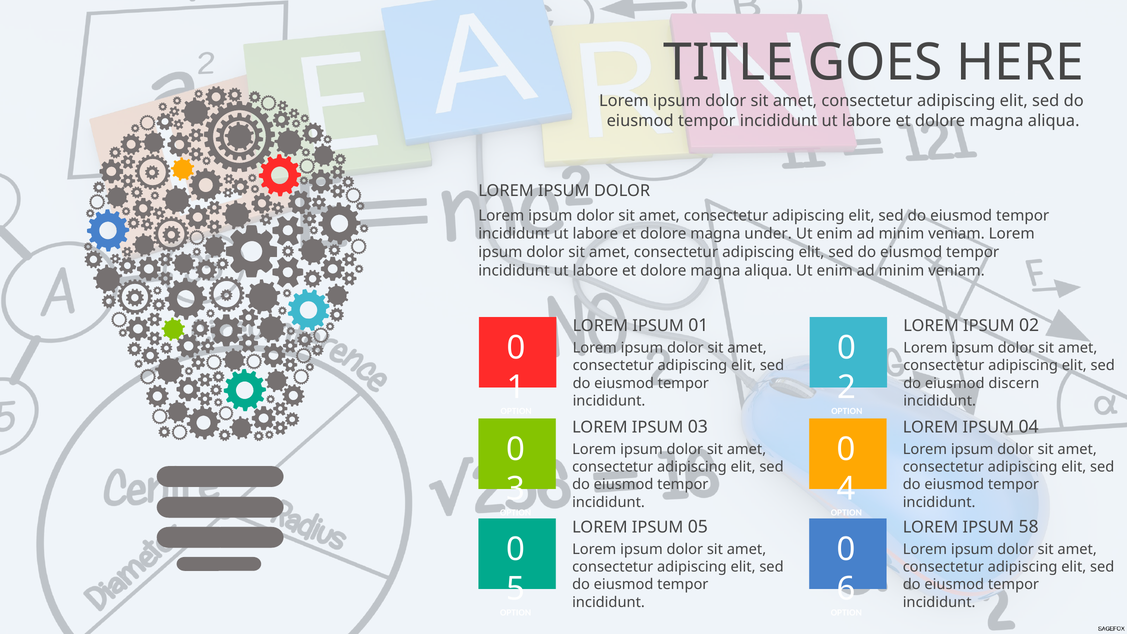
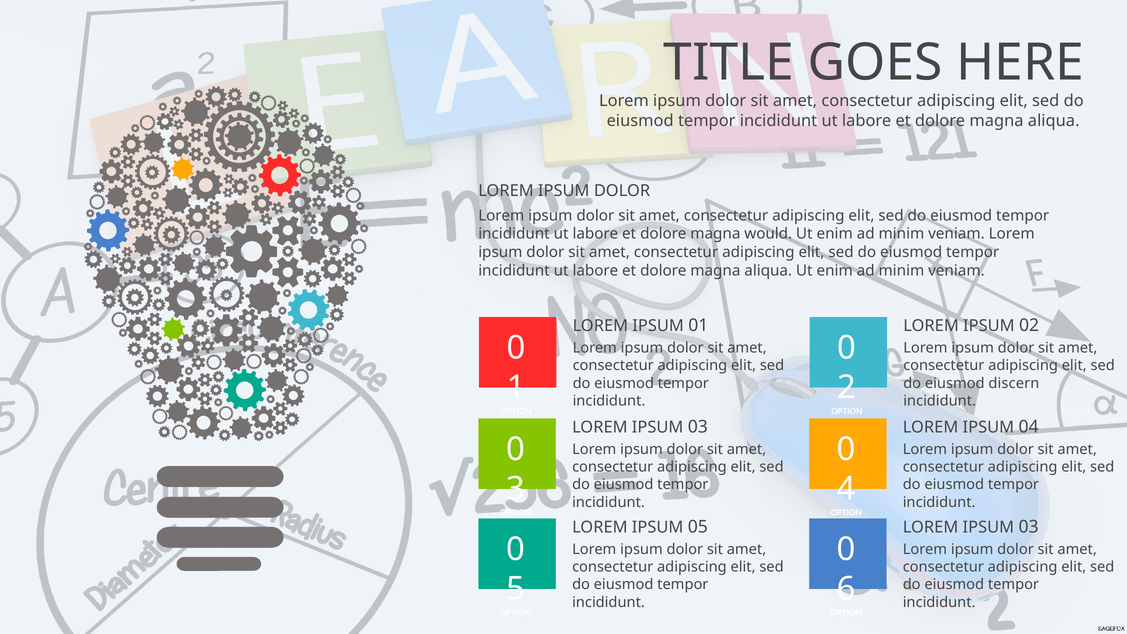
under: under -> would
58 at (1029, 527): 58 -> 03
